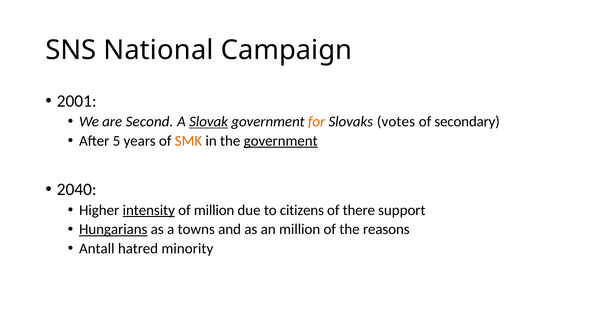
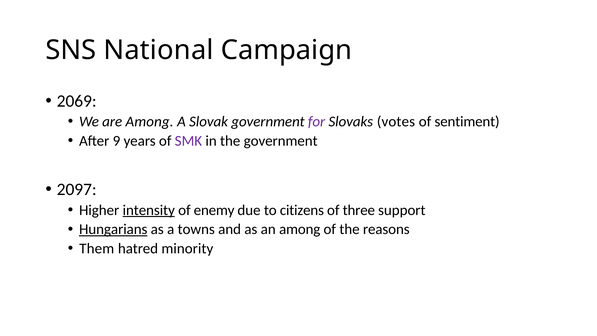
2001: 2001 -> 2069
are Second: Second -> Among
Slovak underline: present -> none
for colour: orange -> purple
secondary: secondary -> sentiment
5: 5 -> 9
SMK colour: orange -> purple
government at (281, 141) underline: present -> none
2040: 2040 -> 2097
of million: million -> enemy
there: there -> three
an million: million -> among
Antall: Antall -> Them
